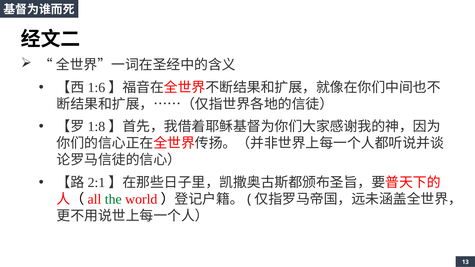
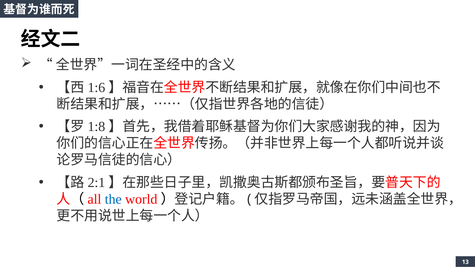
the colour: green -> blue
